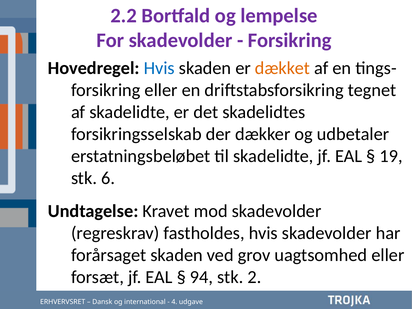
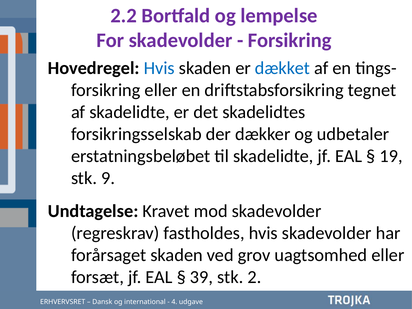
dækket colour: orange -> blue
6: 6 -> 9
94: 94 -> 39
